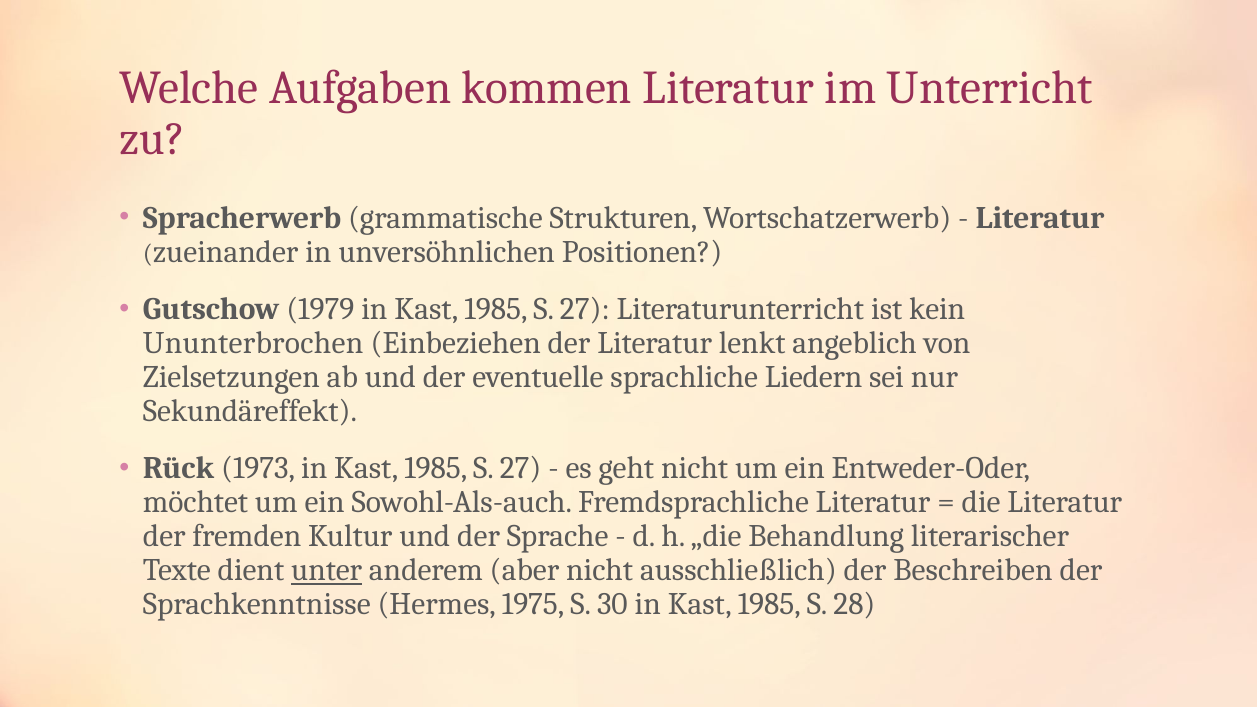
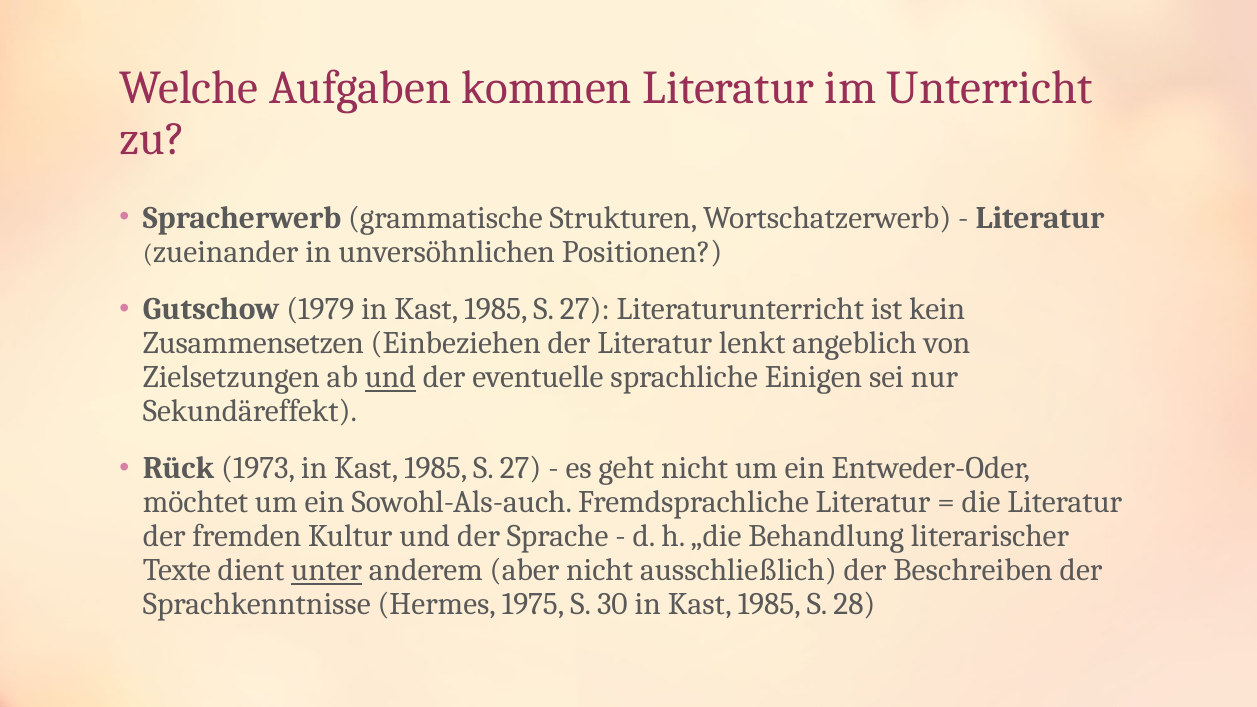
Ununterbrochen: Ununterbrochen -> Zusammensetzen
und at (390, 377) underline: none -> present
Liedern: Liedern -> Einigen
